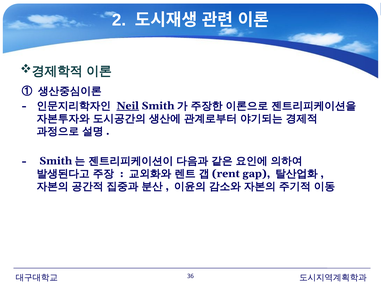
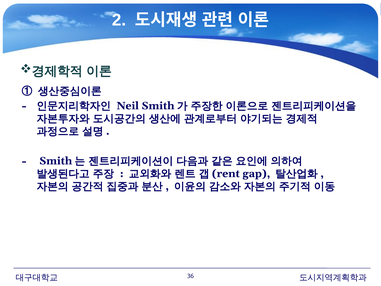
Neil underline: present -> none
